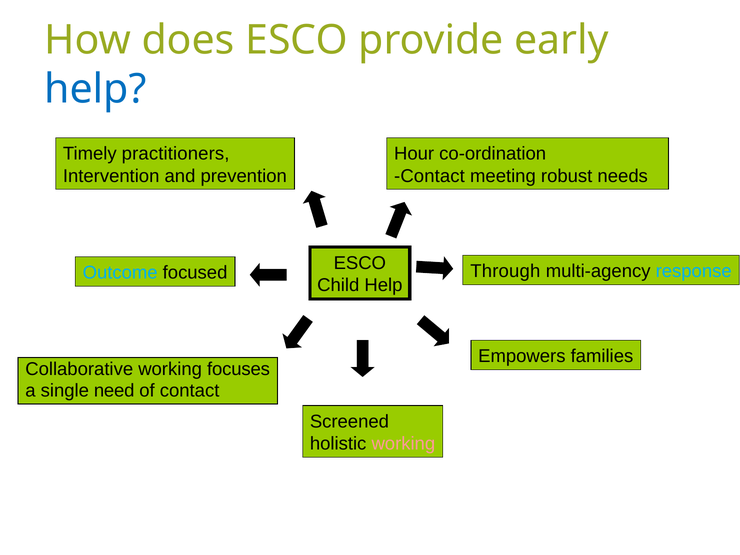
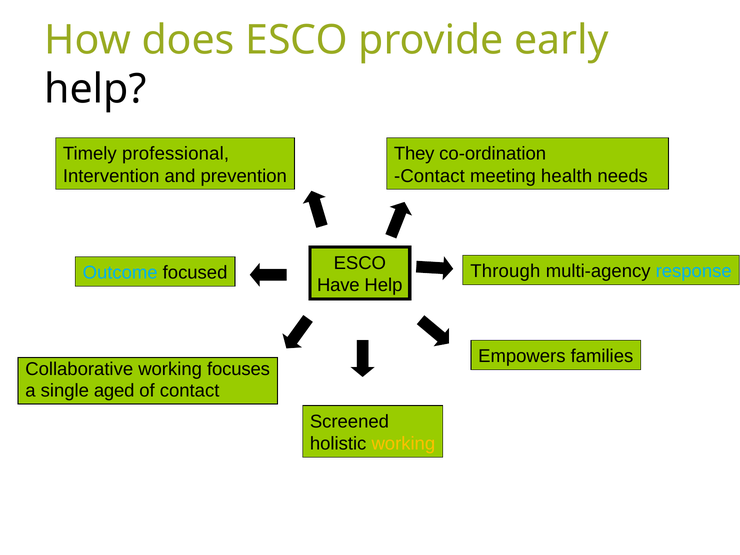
help at (95, 89) colour: blue -> black
practitioners: practitioners -> professional
Hour: Hour -> They
robust: robust -> health
Child: Child -> Have
need: need -> aged
working at (403, 444) colour: pink -> yellow
